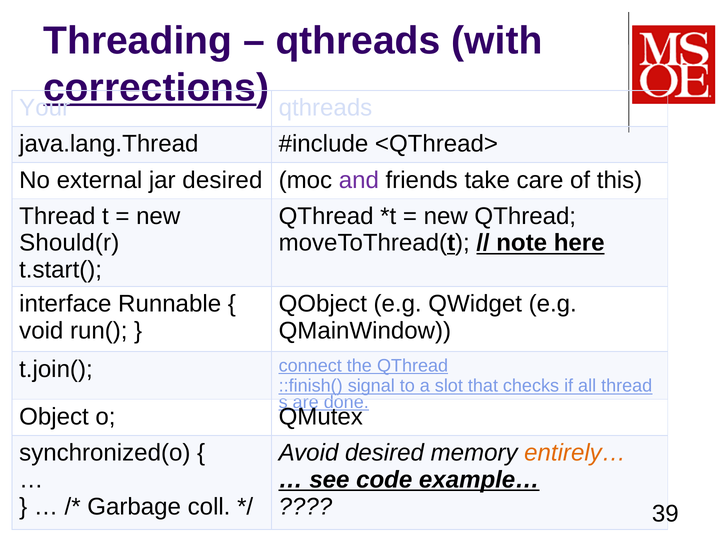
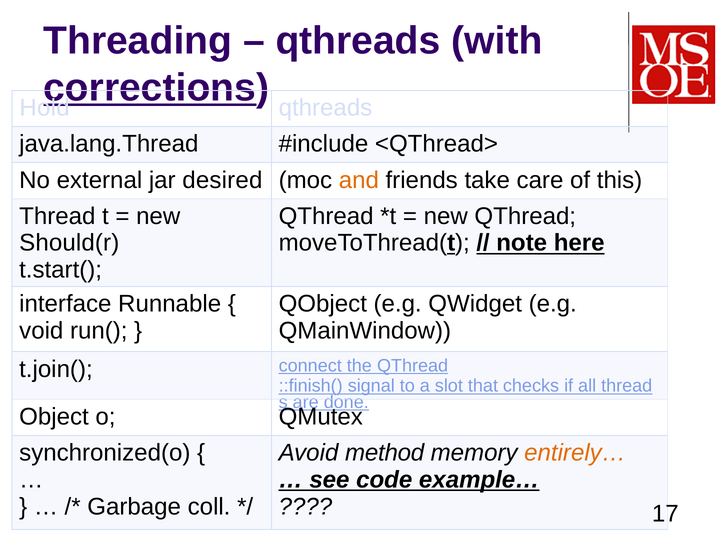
Your: Your -> Hold
and colour: purple -> orange
Avoid desired: desired -> method
39: 39 -> 17
